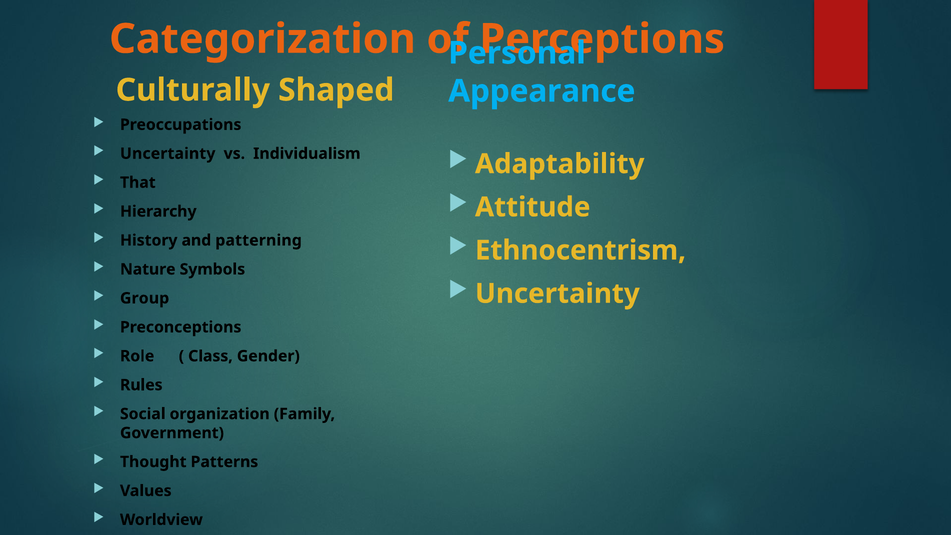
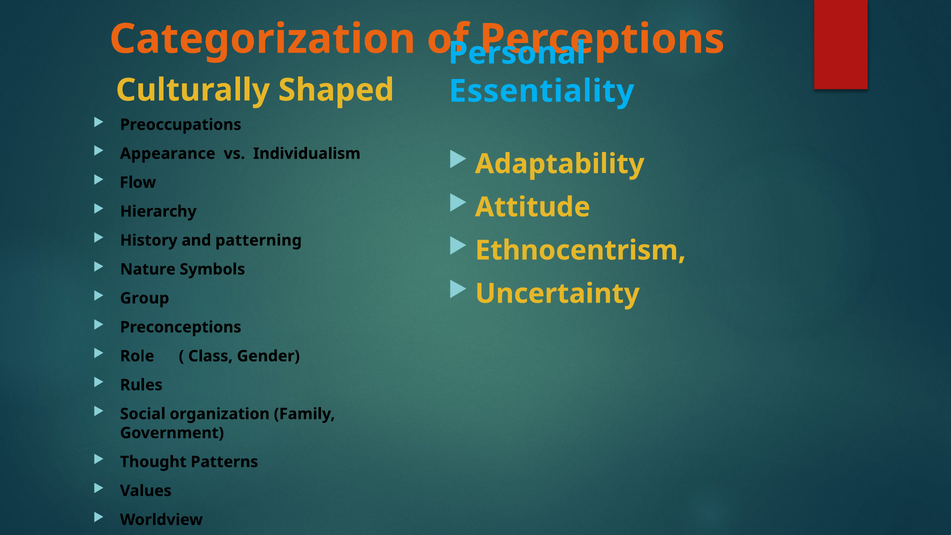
Appearance: Appearance -> Essentiality
Uncertainty at (168, 154): Uncertainty -> Appearance
That: That -> Flow
